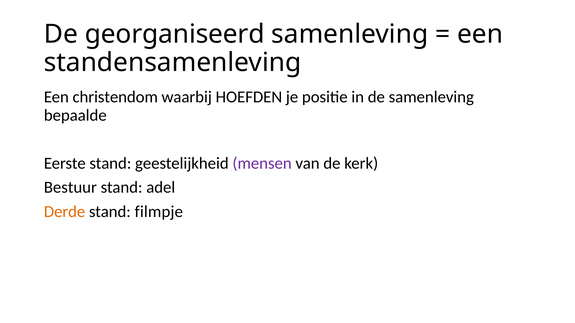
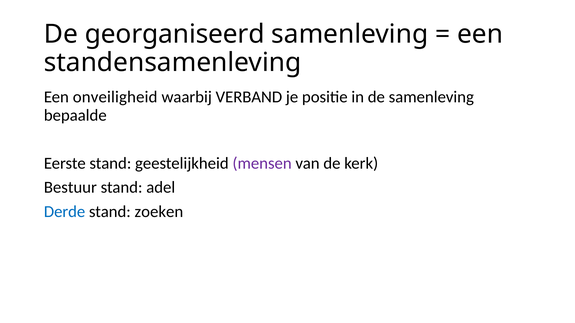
christendom: christendom -> onveiligheid
HOEFDEN: HOEFDEN -> VERBAND
Derde colour: orange -> blue
filmpje: filmpje -> zoeken
